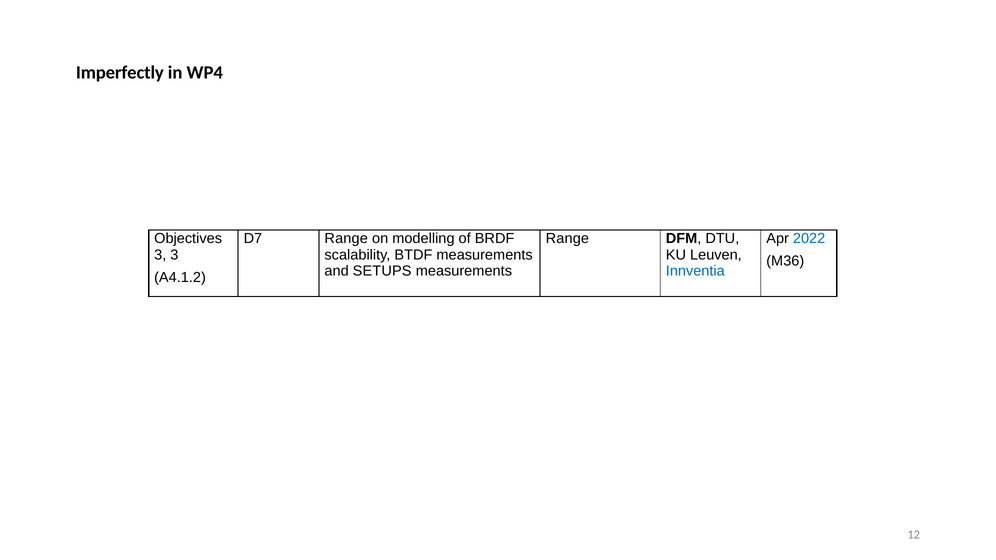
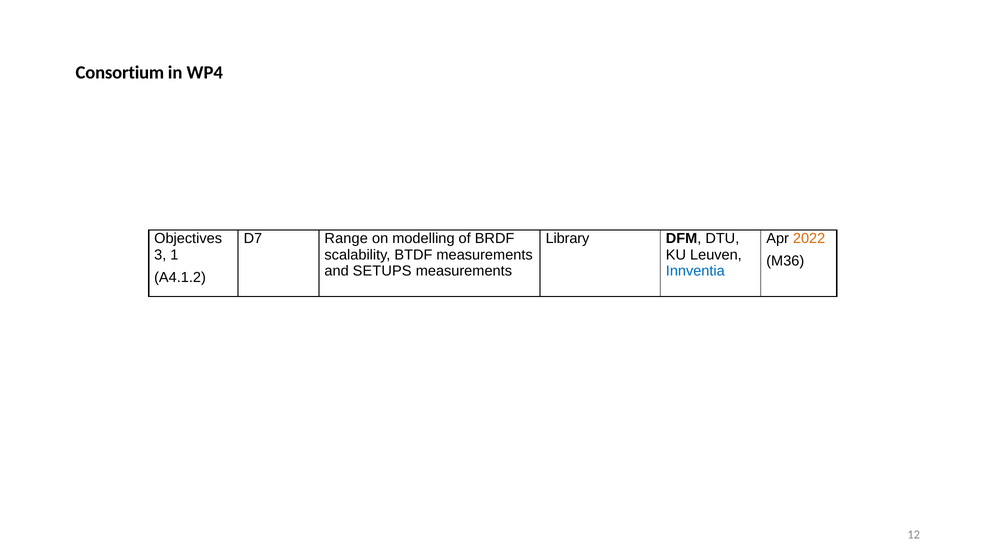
Imperfectly: Imperfectly -> Consortium
Range at (567, 239): Range -> Library
2022 colour: blue -> orange
3 3: 3 -> 1
